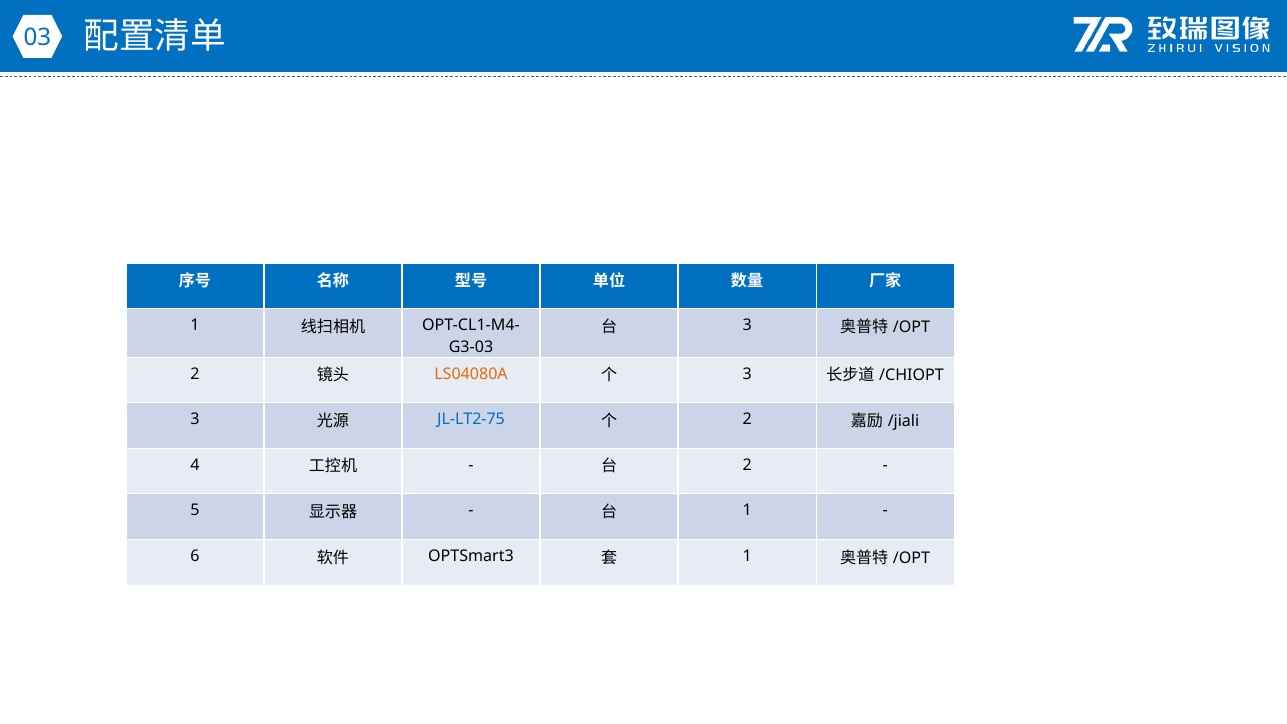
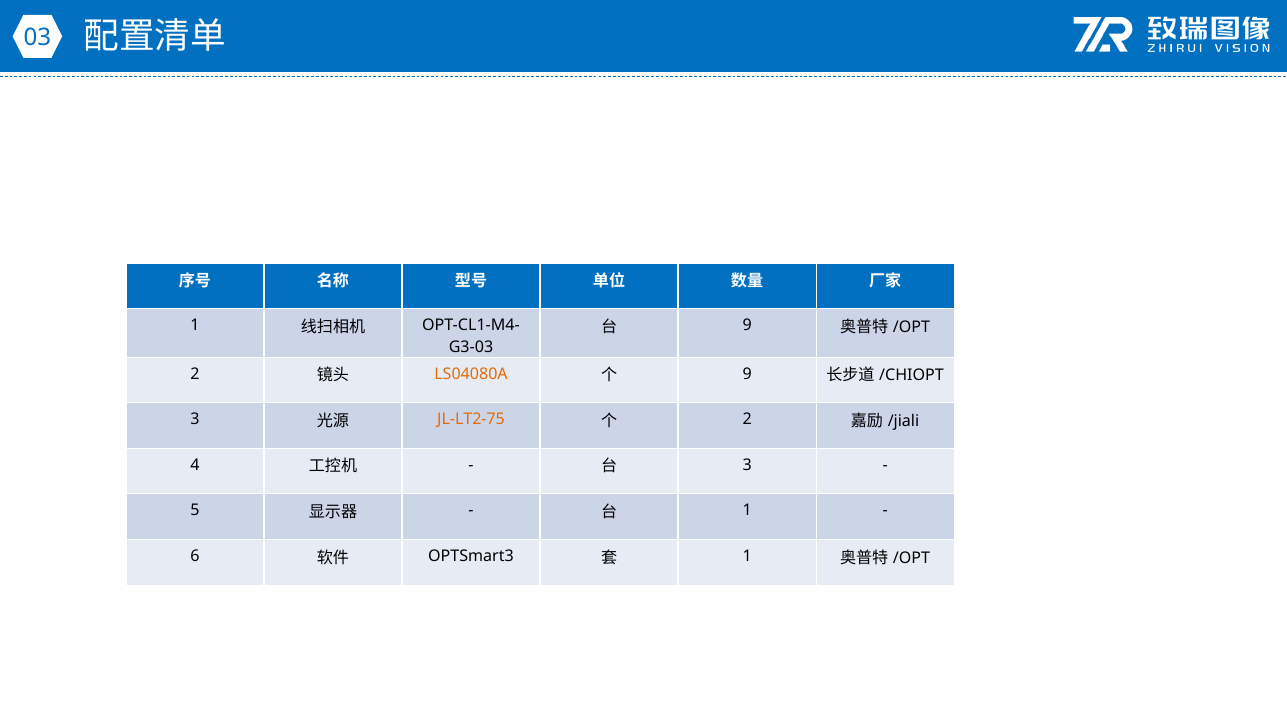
3 at (747, 325): 3 -> 9
3 at (747, 374): 3 -> 9
JL-LT2-75 colour: blue -> orange
2 at (747, 465): 2 -> 3
